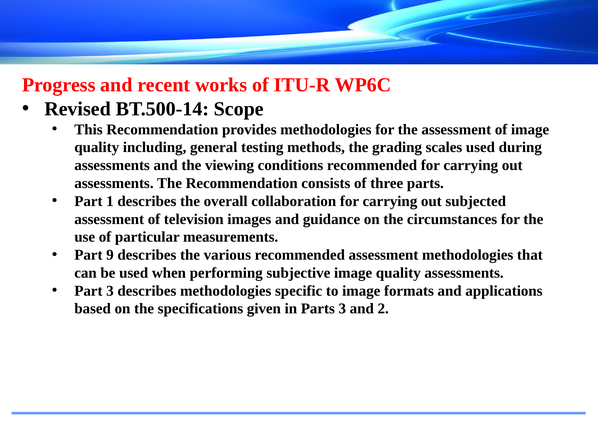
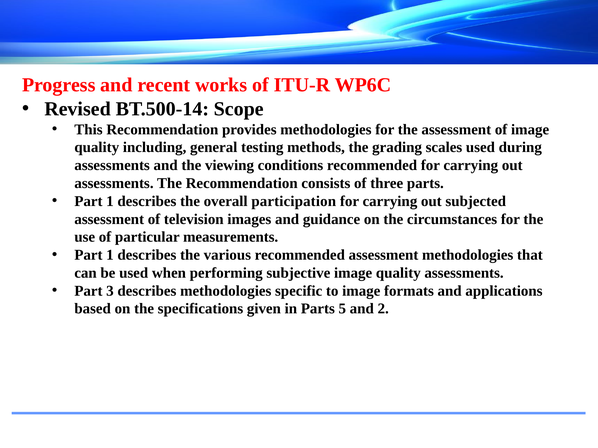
collaboration: collaboration -> participation
9 at (110, 255): 9 -> 1
Parts 3: 3 -> 5
